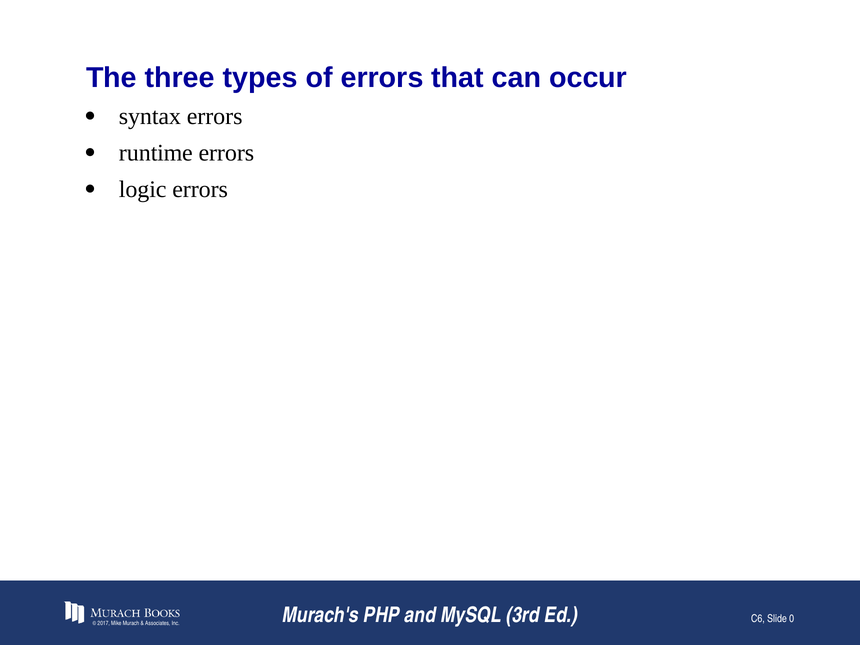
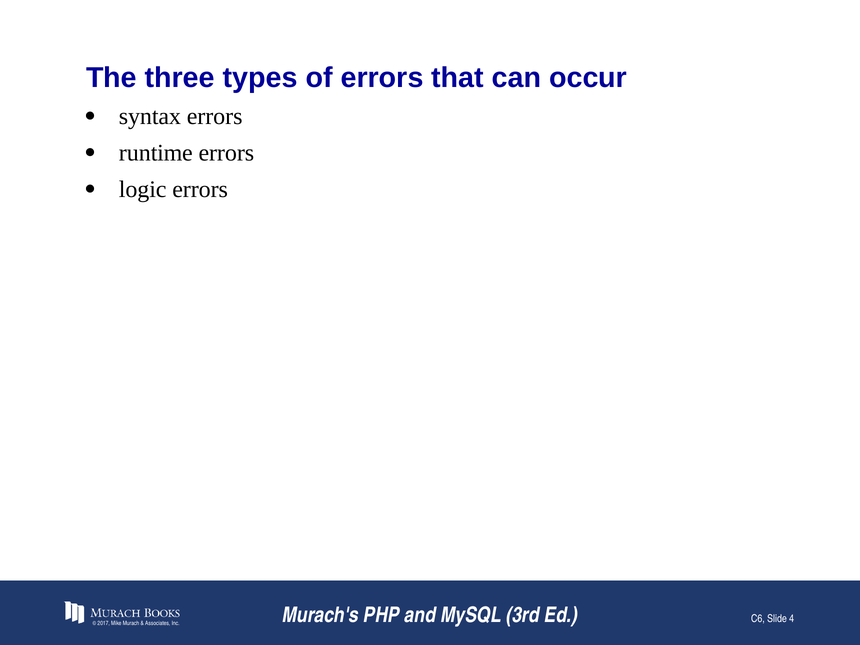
0: 0 -> 4
